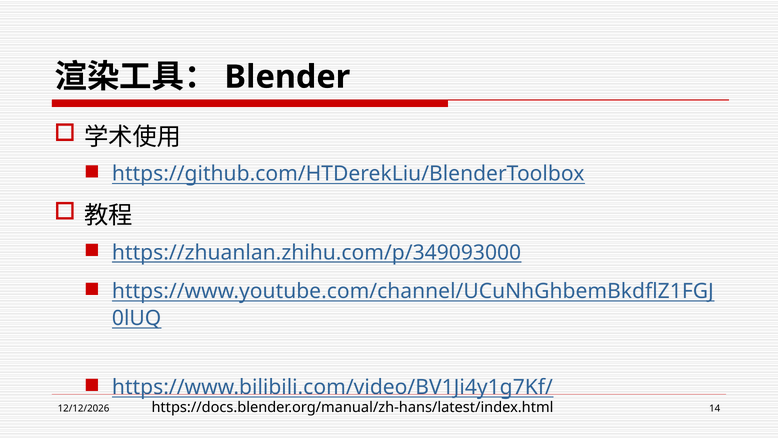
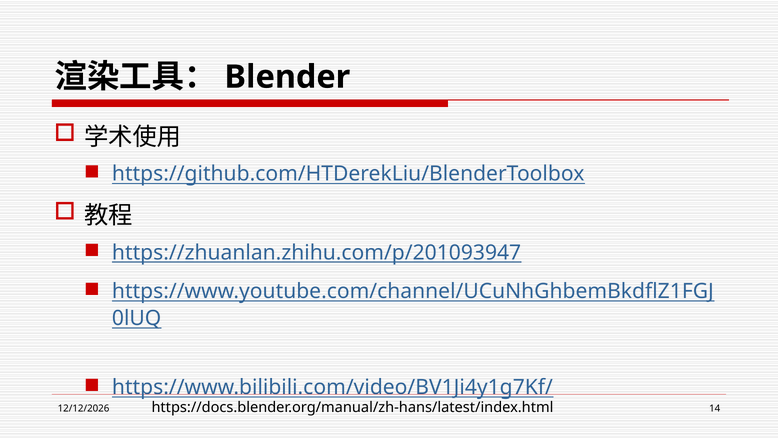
https://zhuanlan.zhihu.com/p/349093000: https://zhuanlan.zhihu.com/p/349093000 -> https://zhuanlan.zhihu.com/p/201093947
